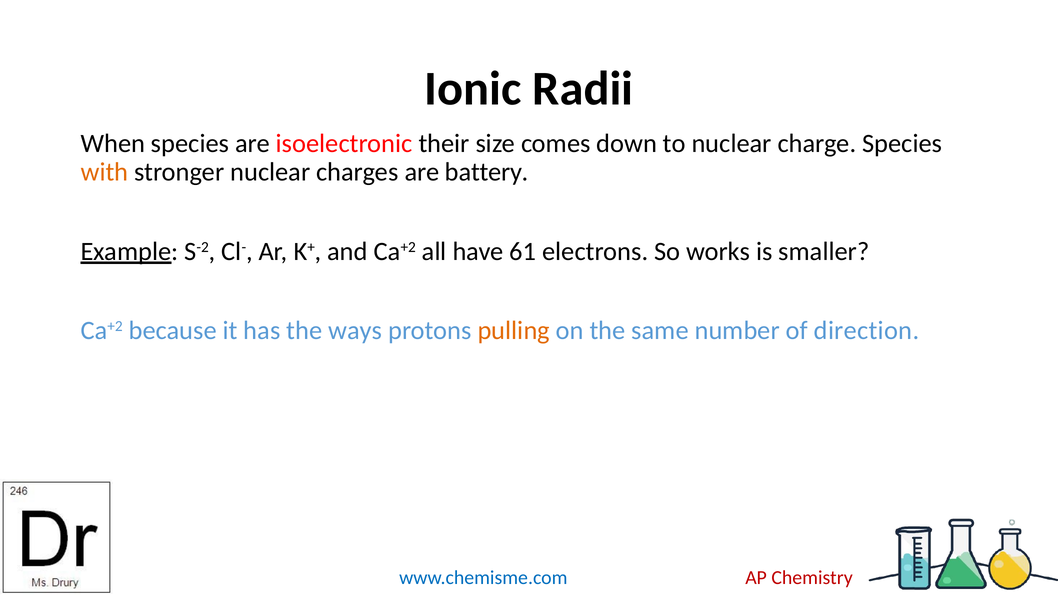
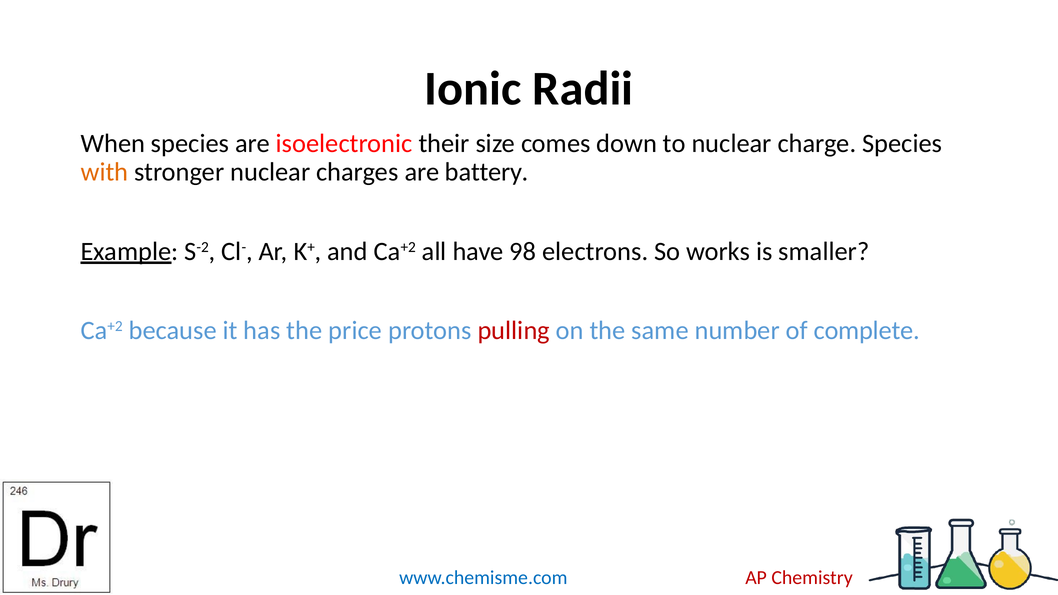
61: 61 -> 98
ways: ways -> price
pulling colour: orange -> red
direction: direction -> complete
